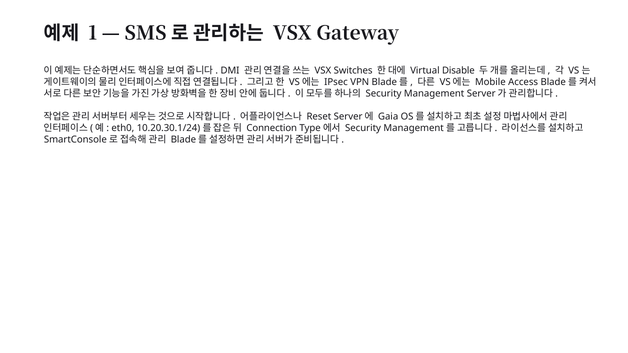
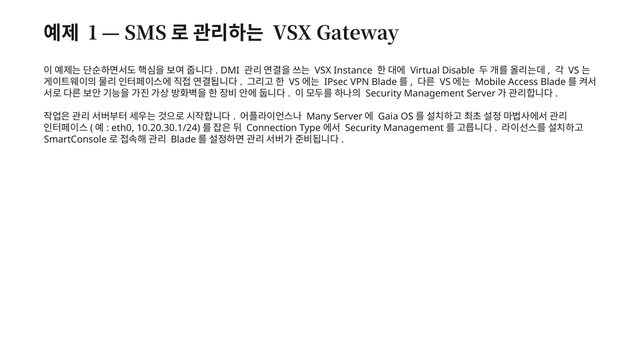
Switches: Switches -> Instance
Reset: Reset -> Many
